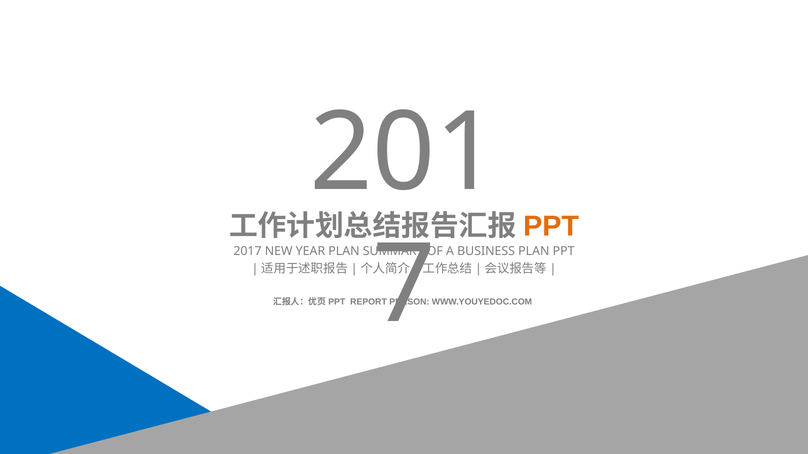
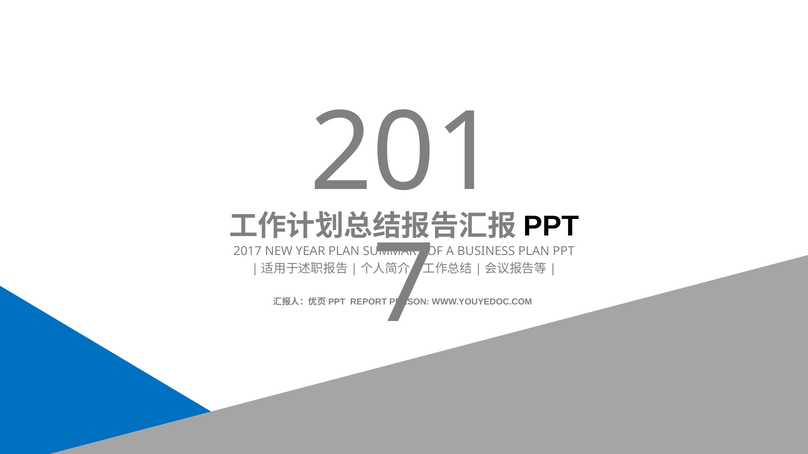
PPT at (551, 226) colour: orange -> black
